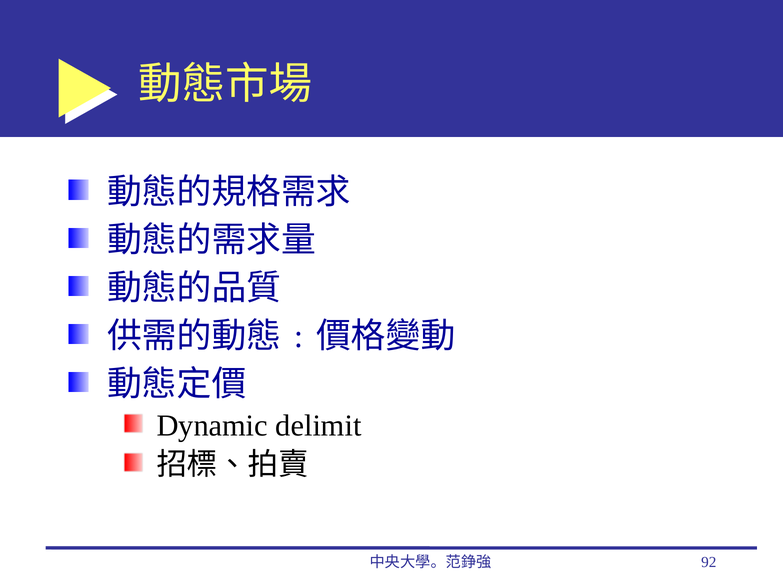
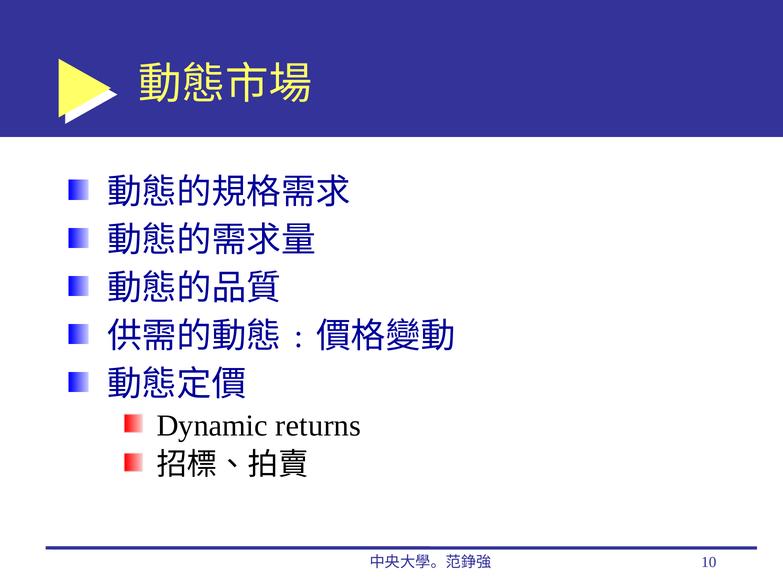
delimit: delimit -> returns
92: 92 -> 10
